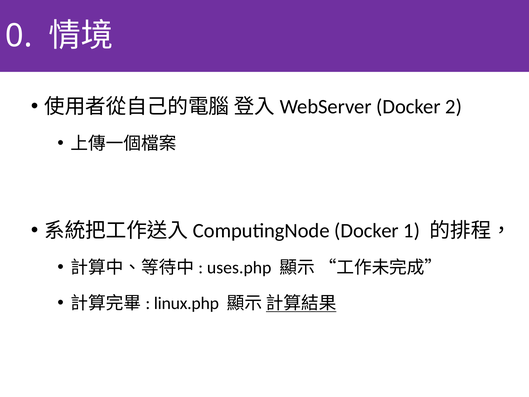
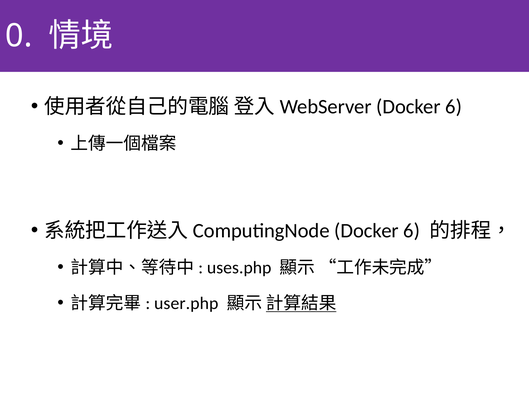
2 at (454, 107): 2 -> 6
1 at (412, 231): 1 -> 6
linux.php: linux.php -> user.php
